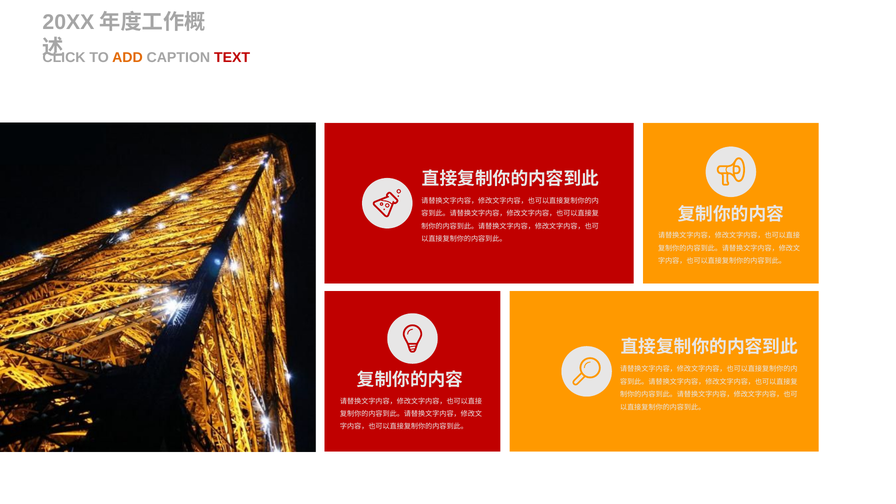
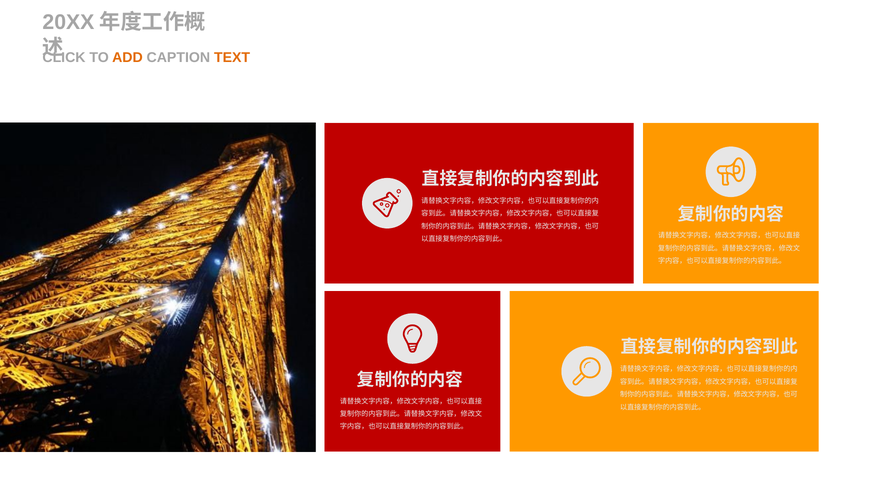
TEXT colour: red -> orange
